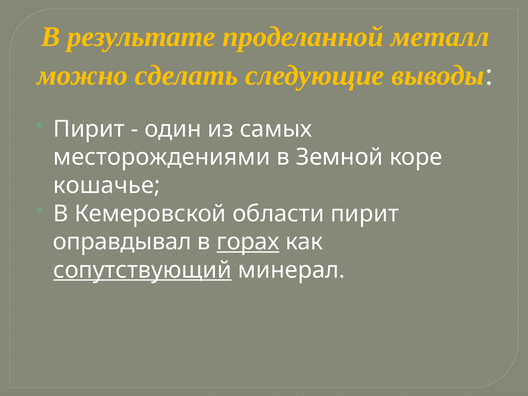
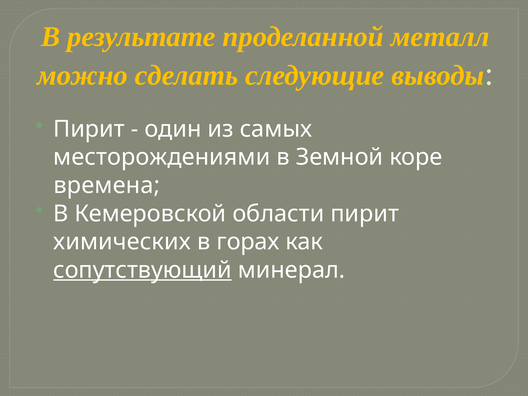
кошачье: кошачье -> времена
оправдывал: оправдывал -> химических
горах underline: present -> none
